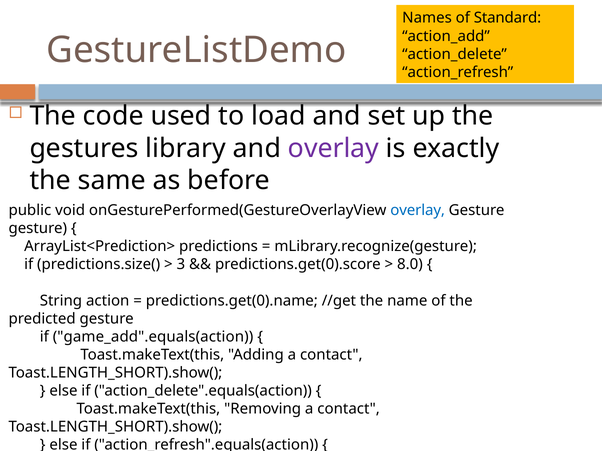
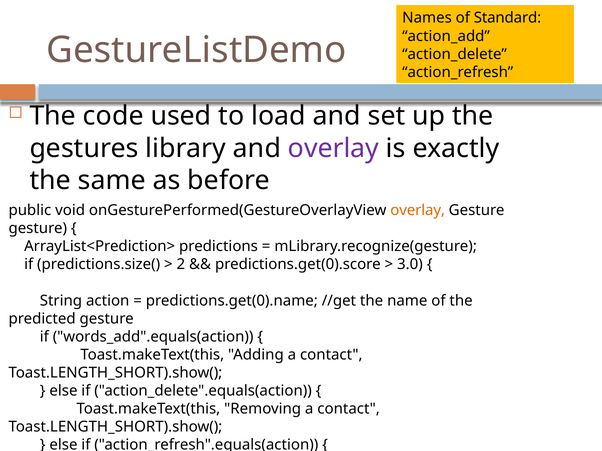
overlay at (418, 211) colour: blue -> orange
3: 3 -> 2
8.0: 8.0 -> 3.0
game_add".equals(action: game_add".equals(action -> words_add".equals(action
